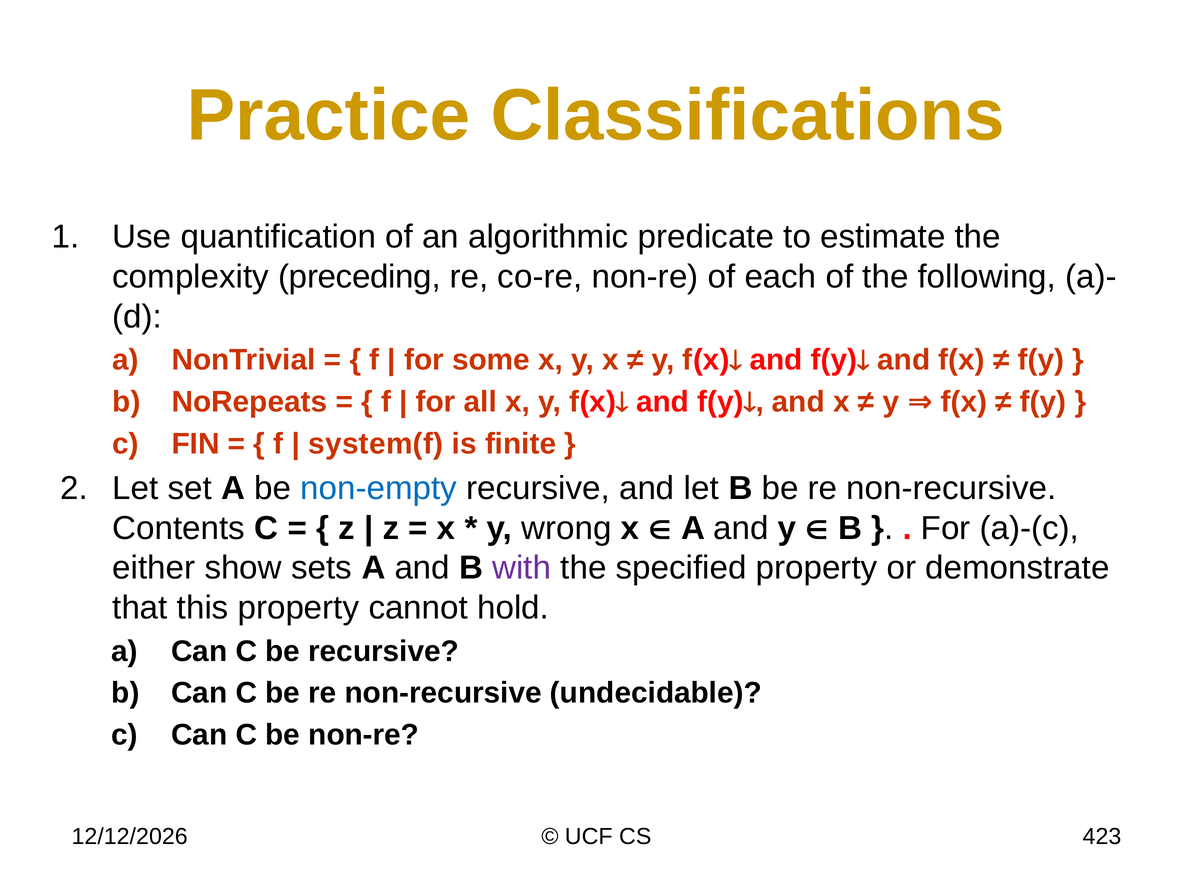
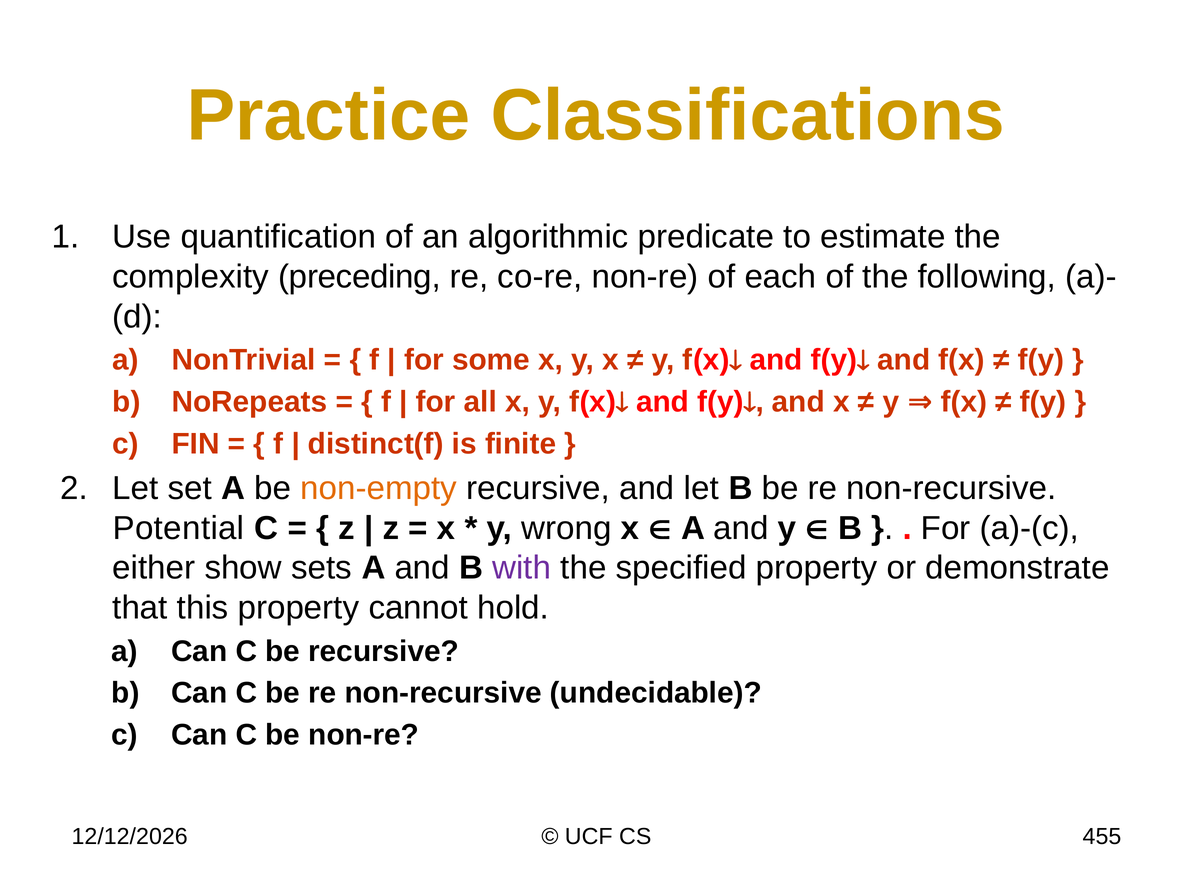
system(f: system(f -> distinct(f
non-empty colour: blue -> orange
Contents: Contents -> Potential
423: 423 -> 455
